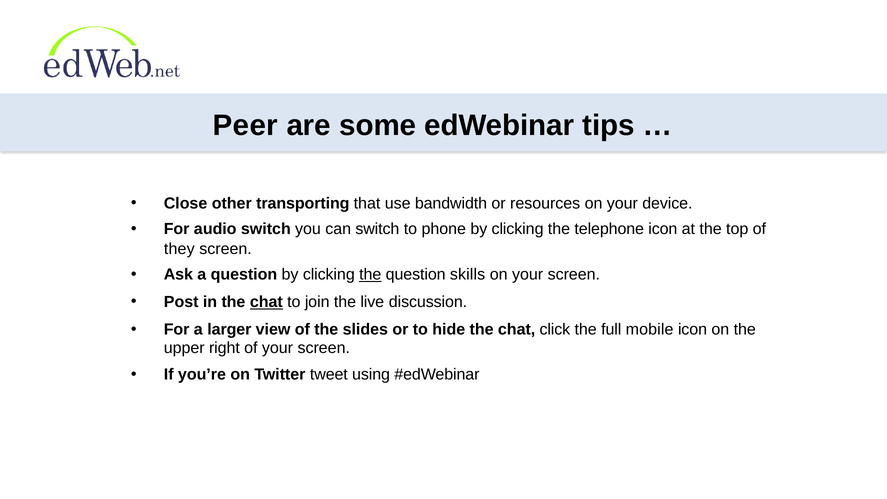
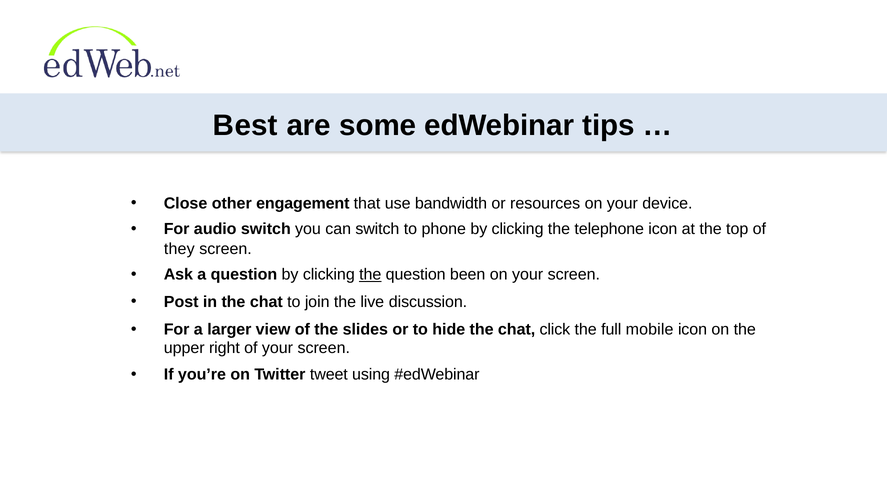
Peer: Peer -> Best
transporting: transporting -> engagement
skills: skills -> been
chat at (266, 302) underline: present -> none
